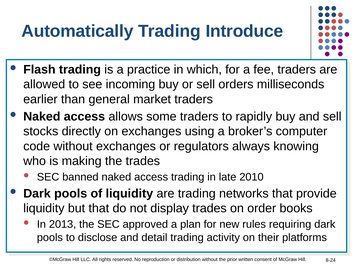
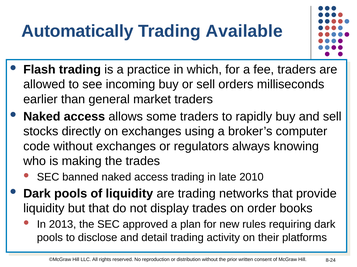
Introduce: Introduce -> Available
